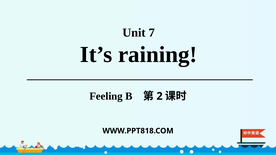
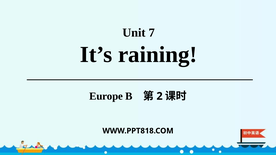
Feeling: Feeling -> Europe
